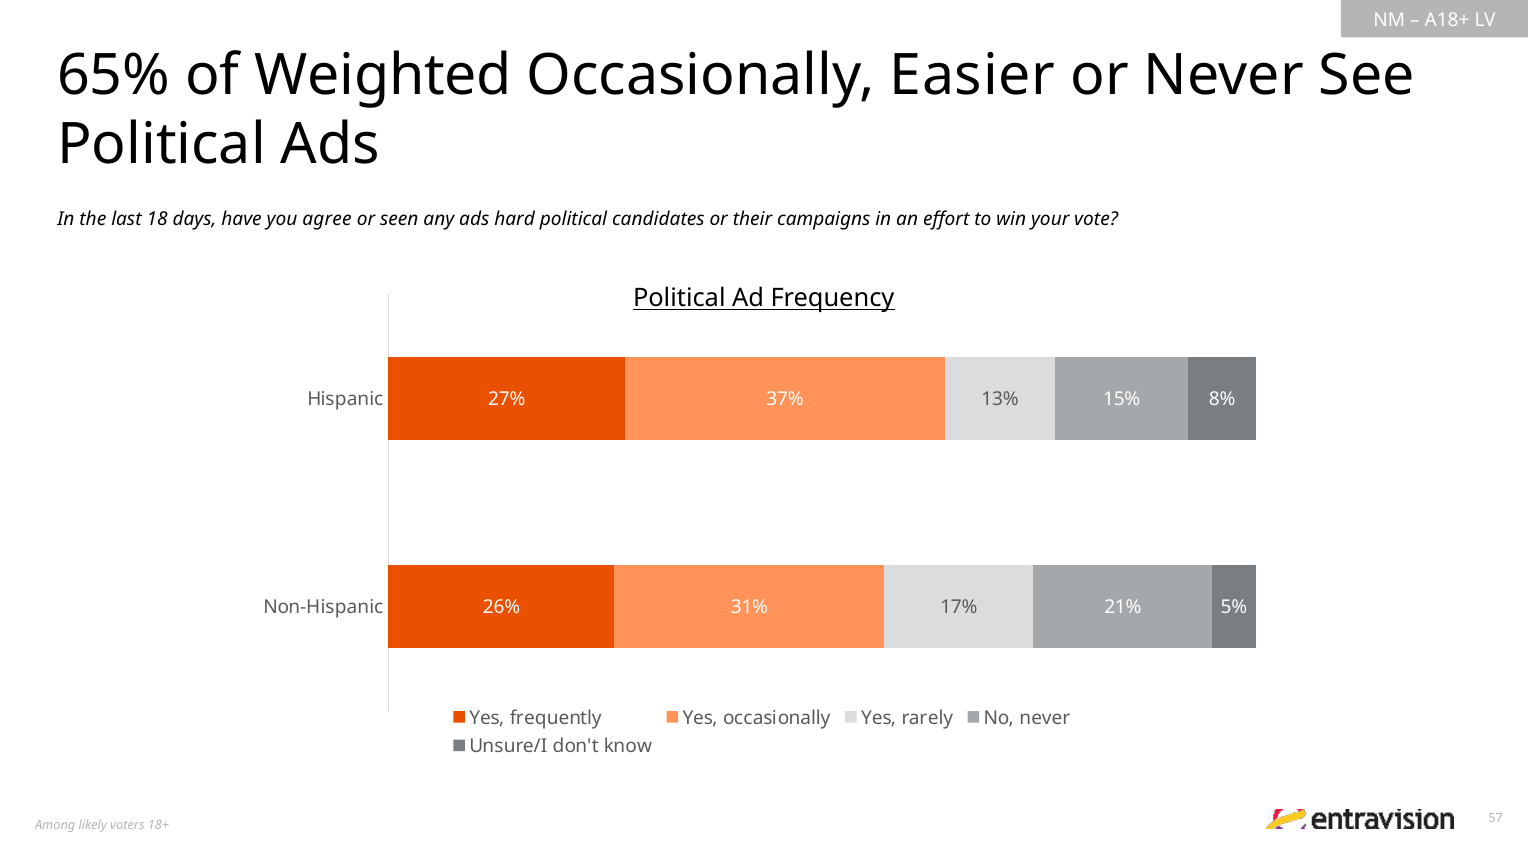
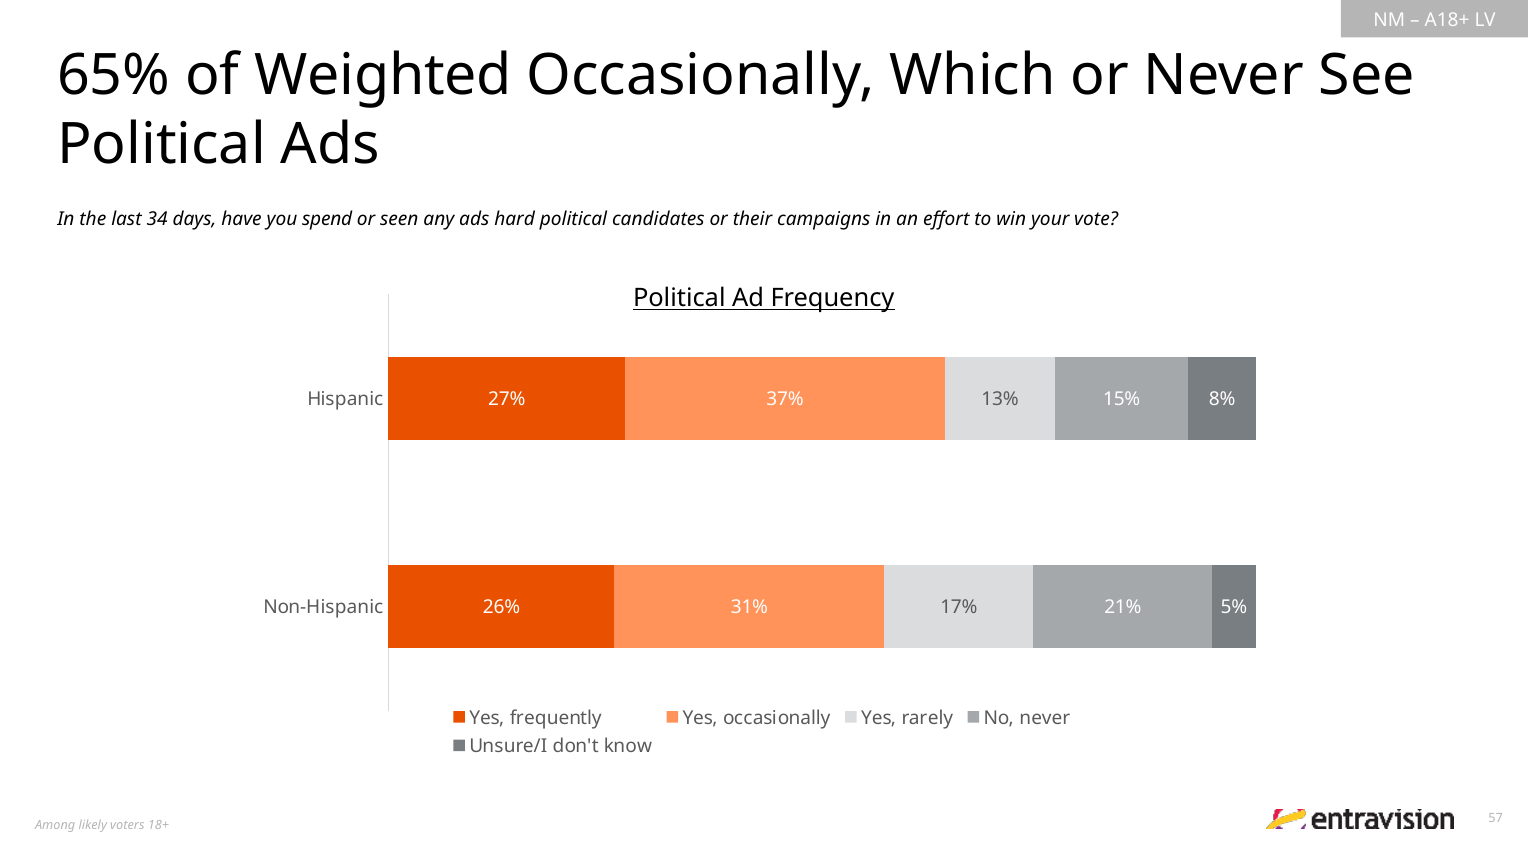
Easier: Easier -> Which
18: 18 -> 34
agree: agree -> spend
